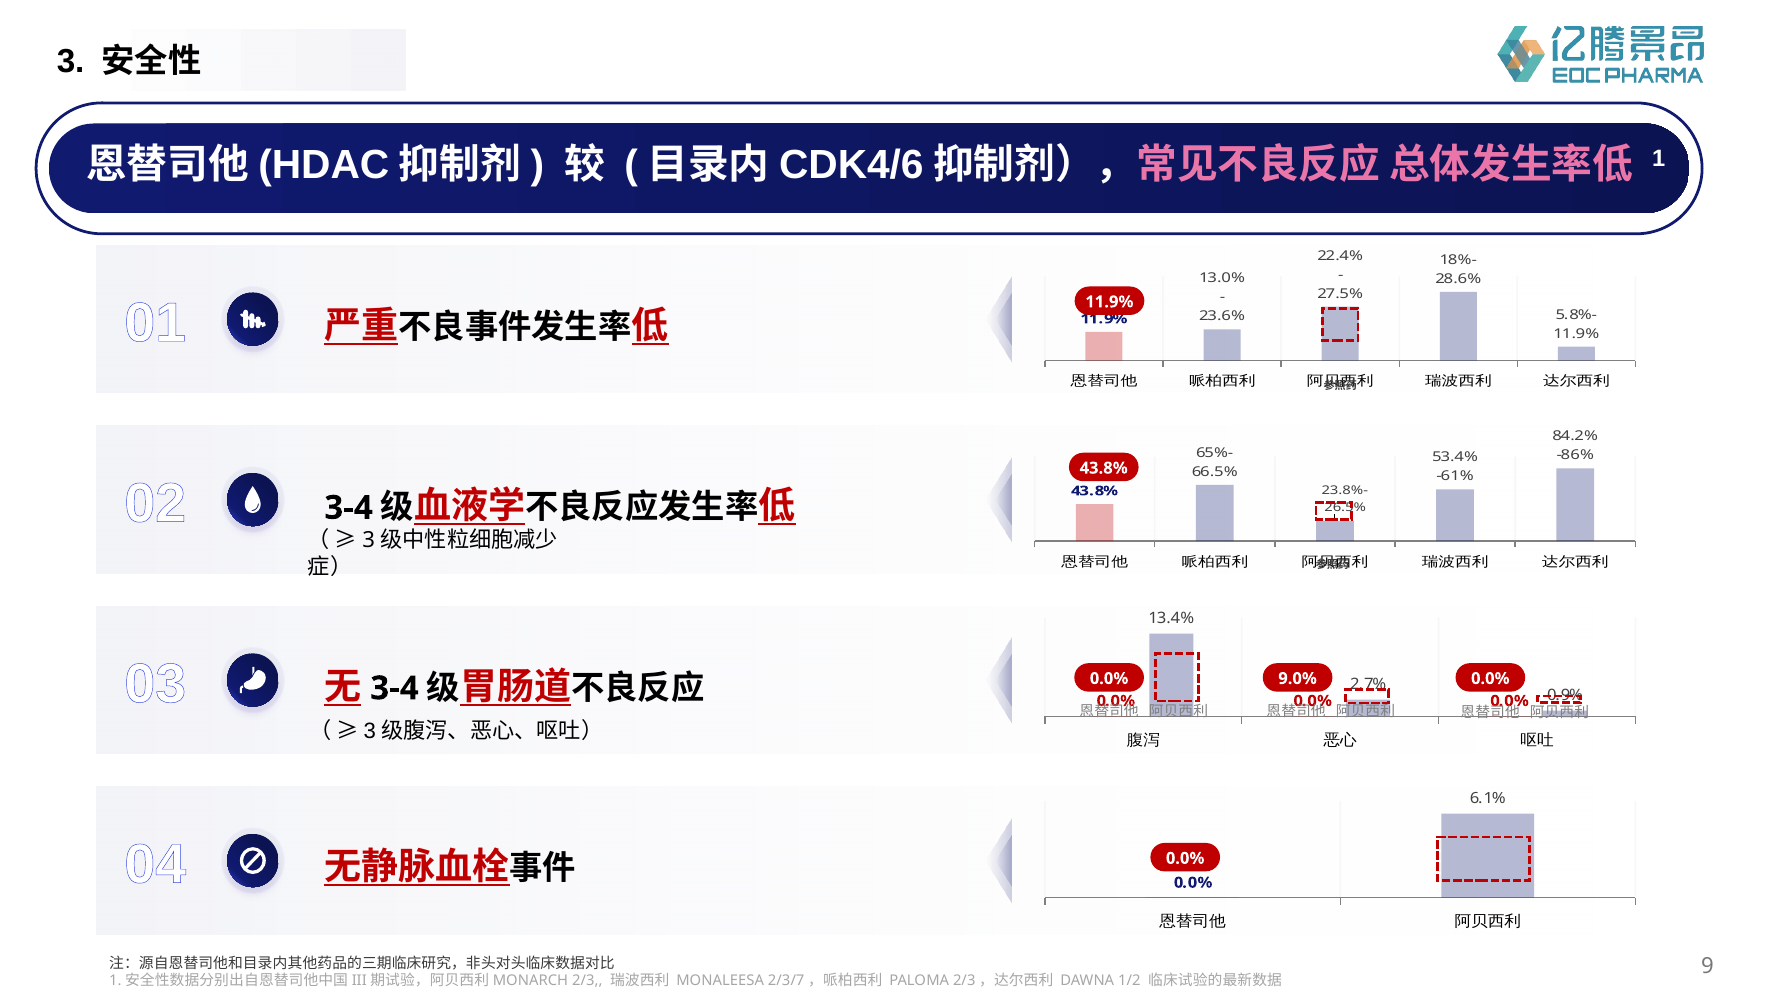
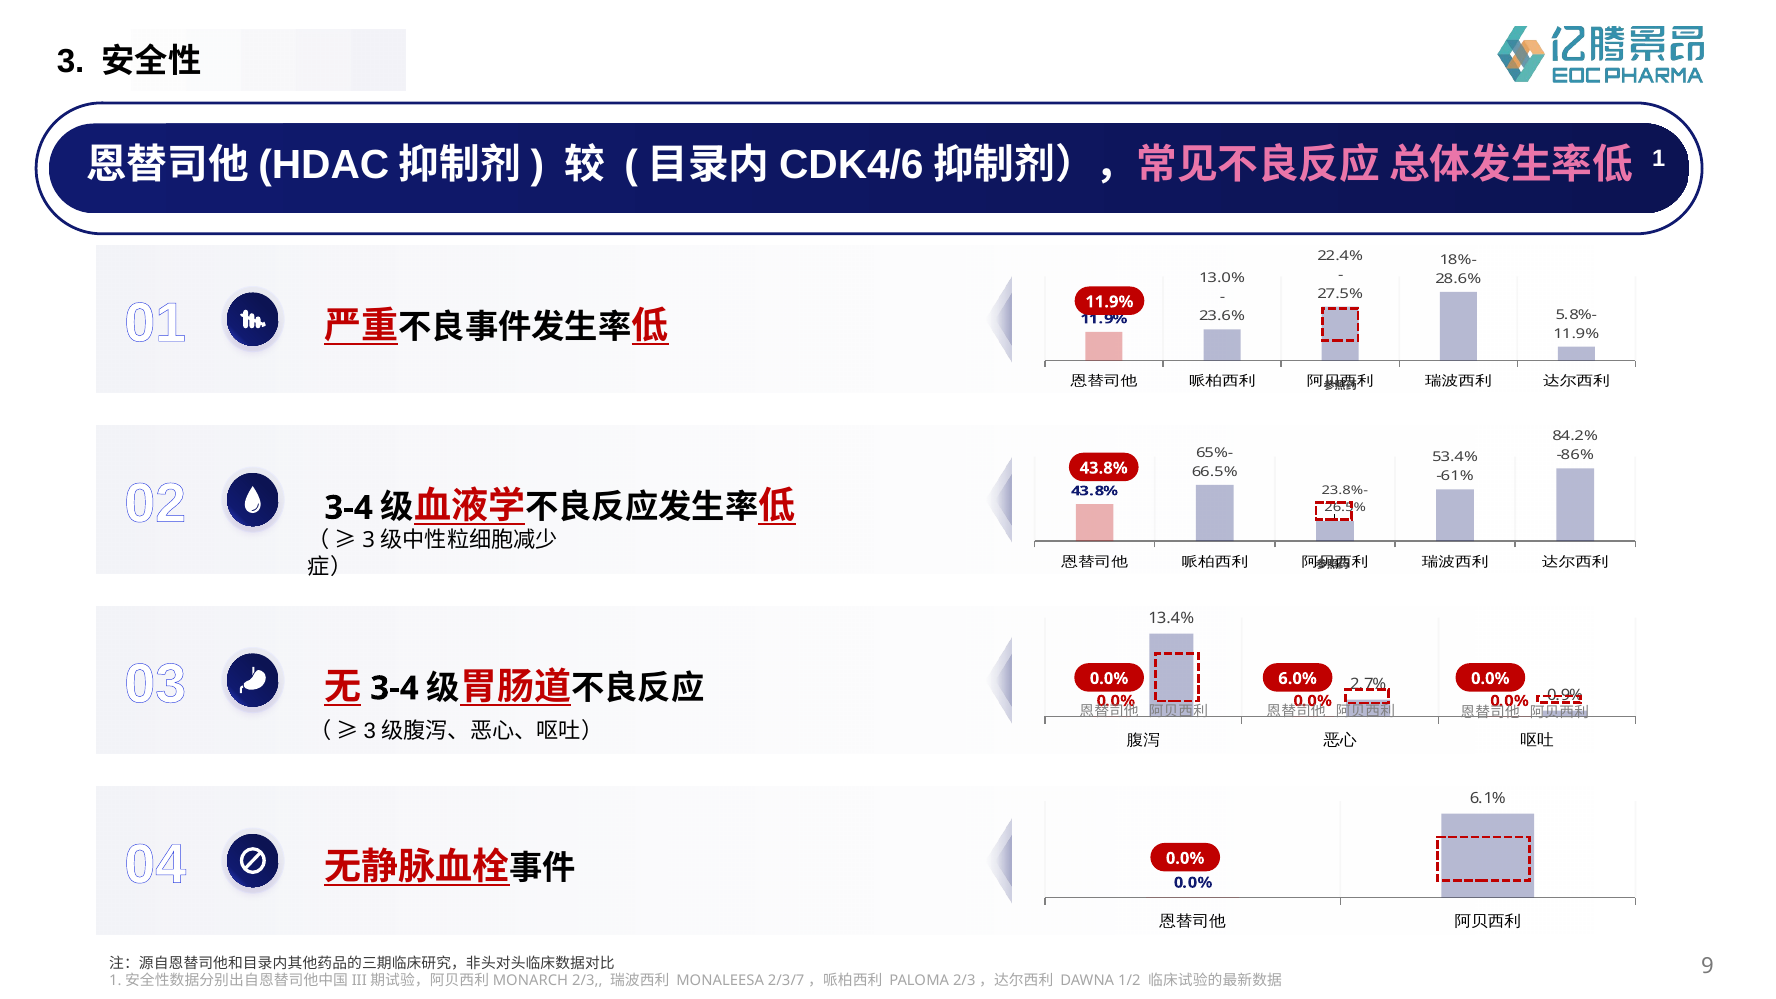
9.0%: 9.0% -> 6.0%
